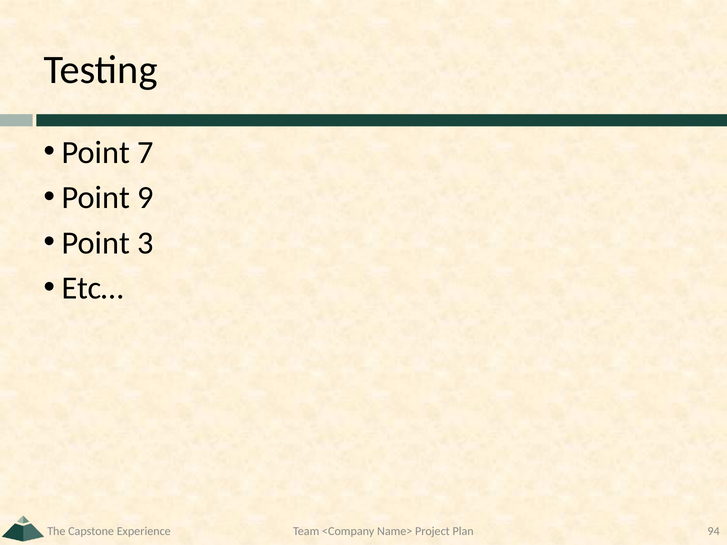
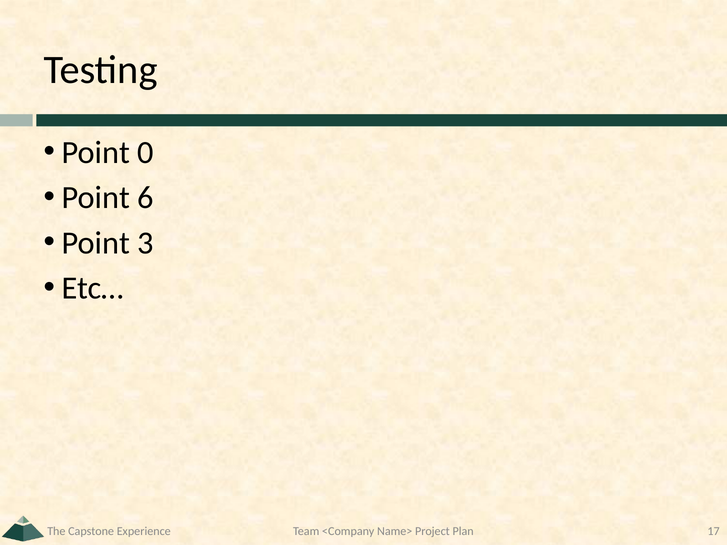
7: 7 -> 0
9: 9 -> 6
94: 94 -> 17
